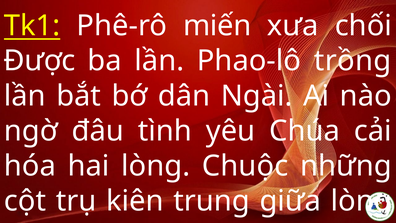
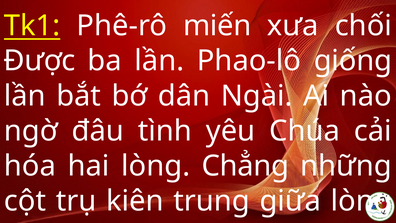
trồng: trồng -> giống
Chuộc: Chuộc -> Chẳng
